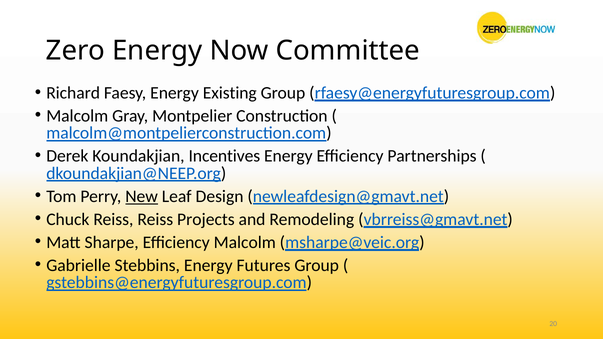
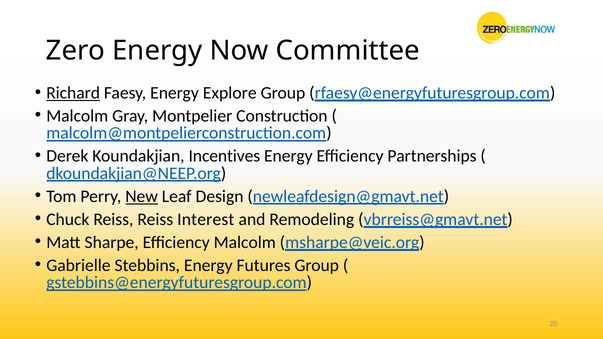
Richard underline: none -> present
Existing: Existing -> Explore
Projects: Projects -> Interest
